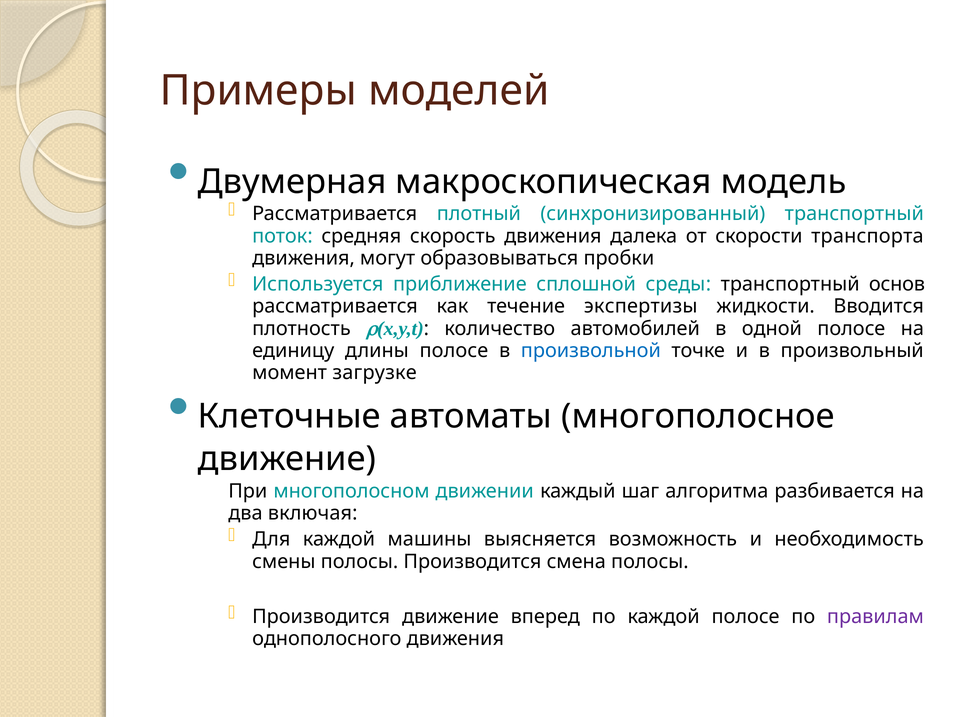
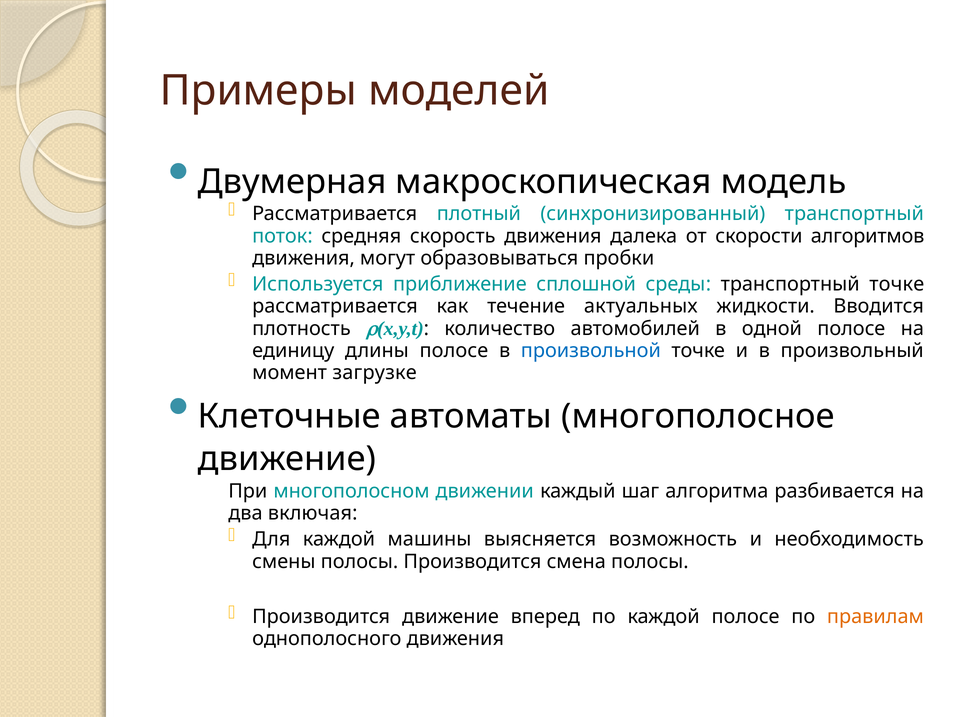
транспорта: транспорта -> алгоритмов
транспортный основ: основ -> точке
экспертизы: экспертизы -> актуальных
правилам colour: purple -> orange
